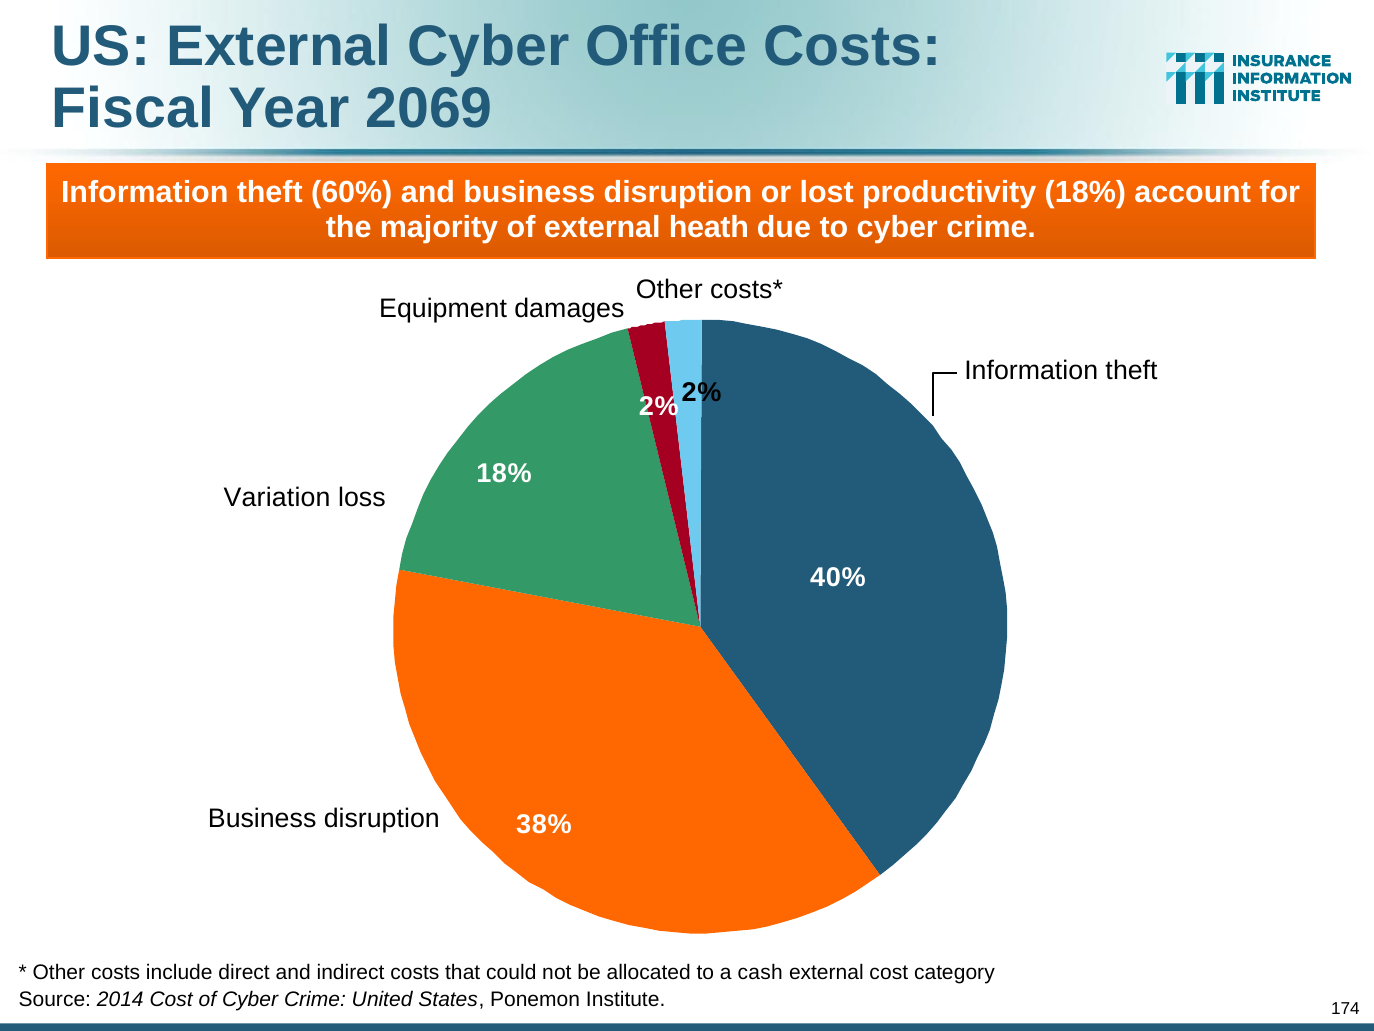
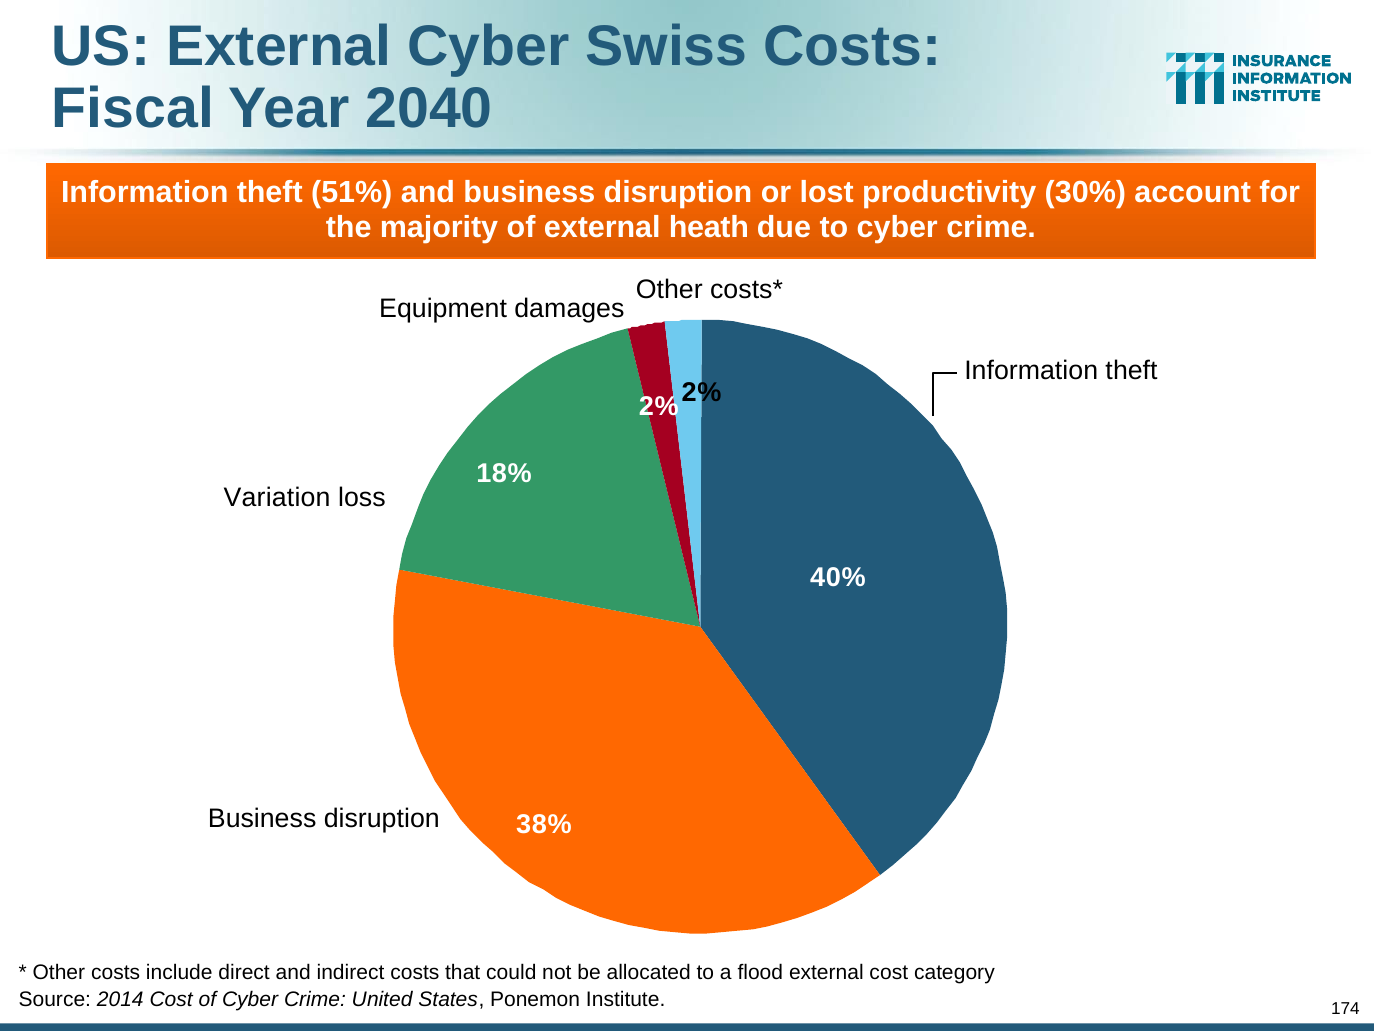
Office: Office -> Swiss
2069: 2069 -> 2040
60%: 60% -> 51%
productivity 18%: 18% -> 30%
cash: cash -> flood
